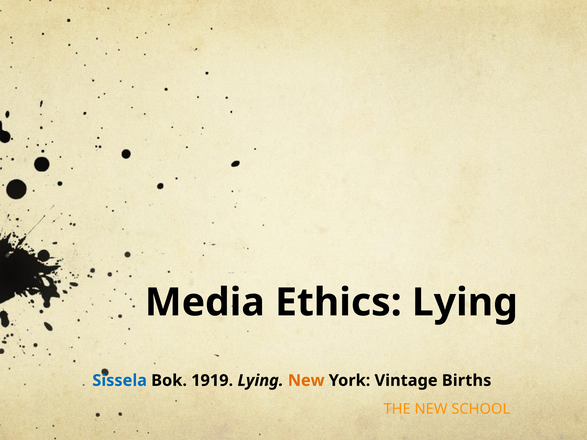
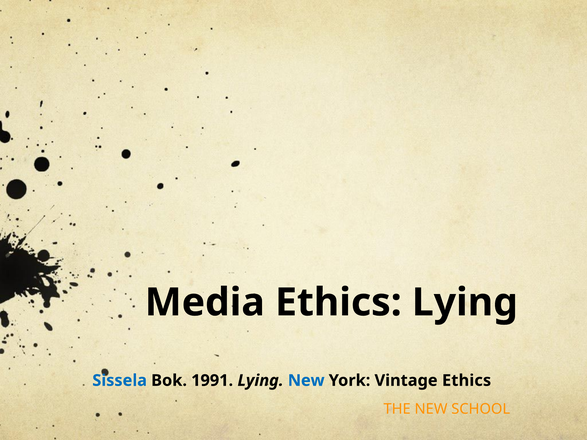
1919: 1919 -> 1991
New at (306, 381) colour: orange -> blue
Vintage Births: Births -> Ethics
